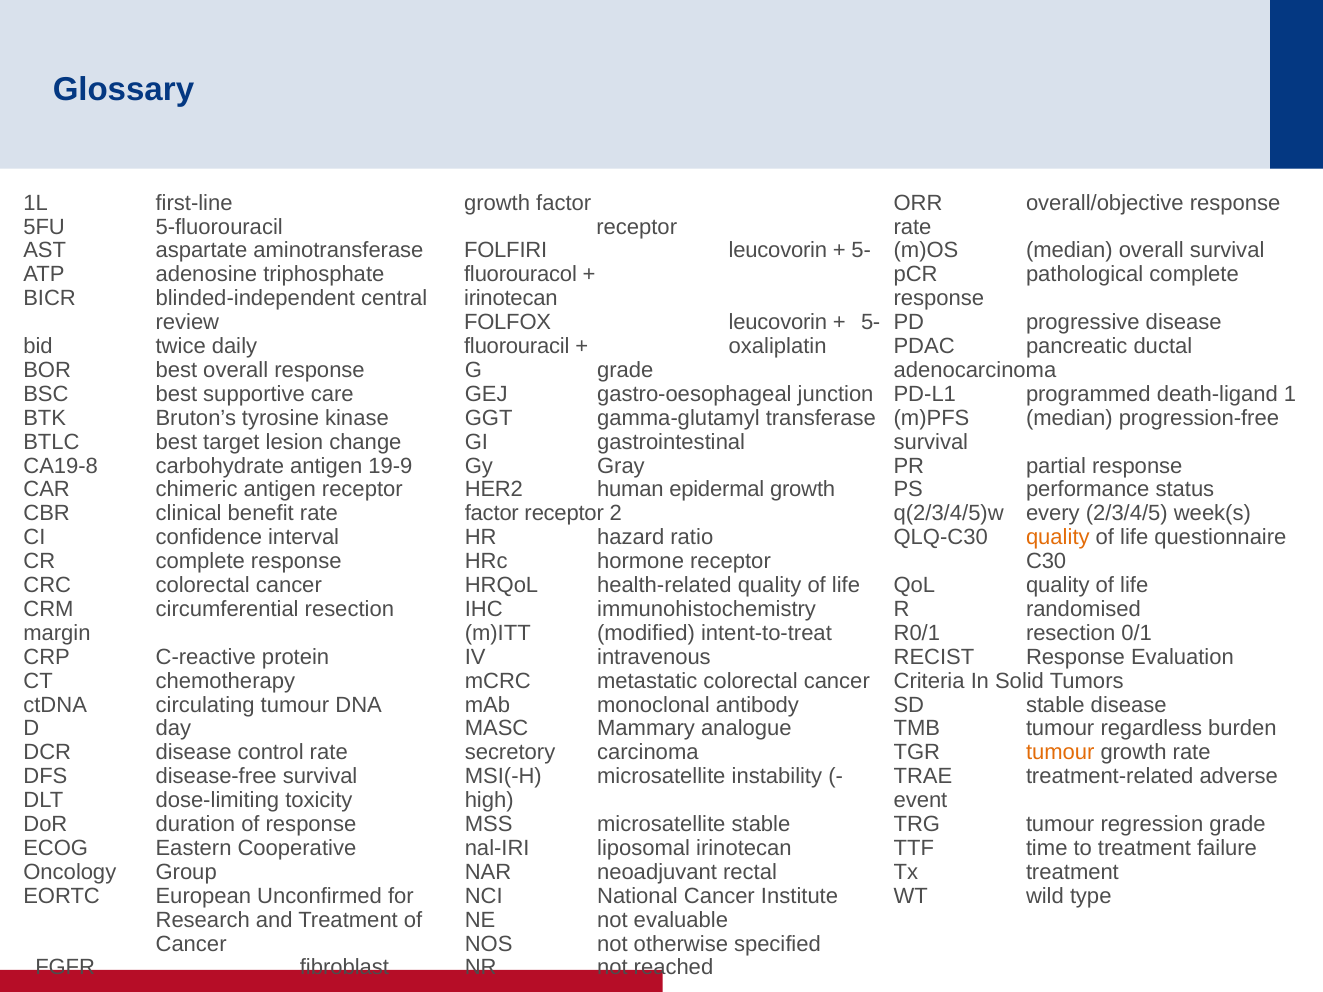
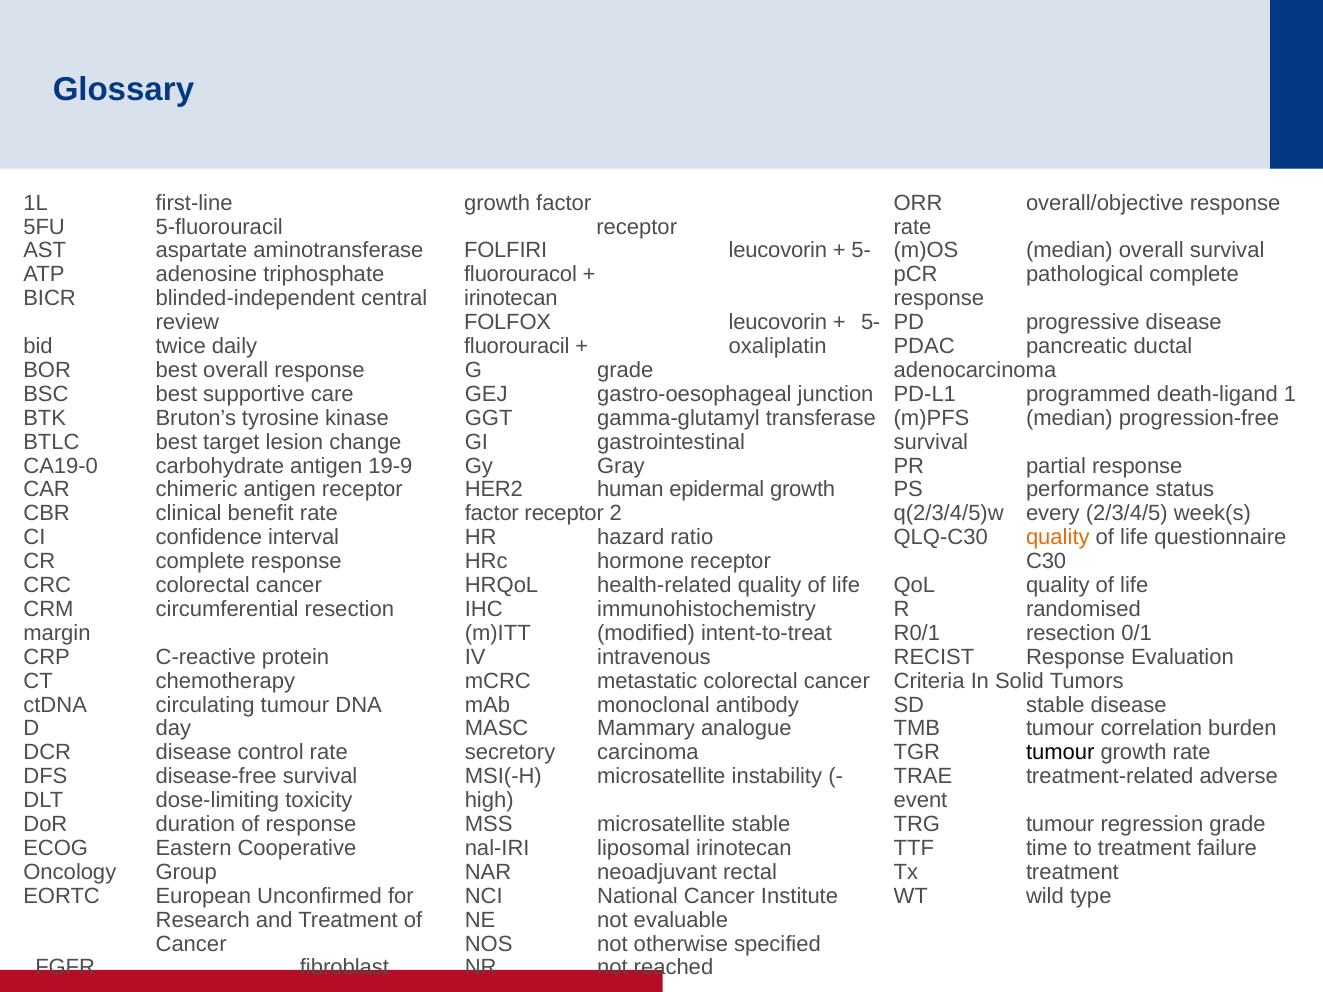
CA19-8: CA19-8 -> CA19-0
regardless: regardless -> correlation
tumour at (1060, 753) colour: orange -> black
